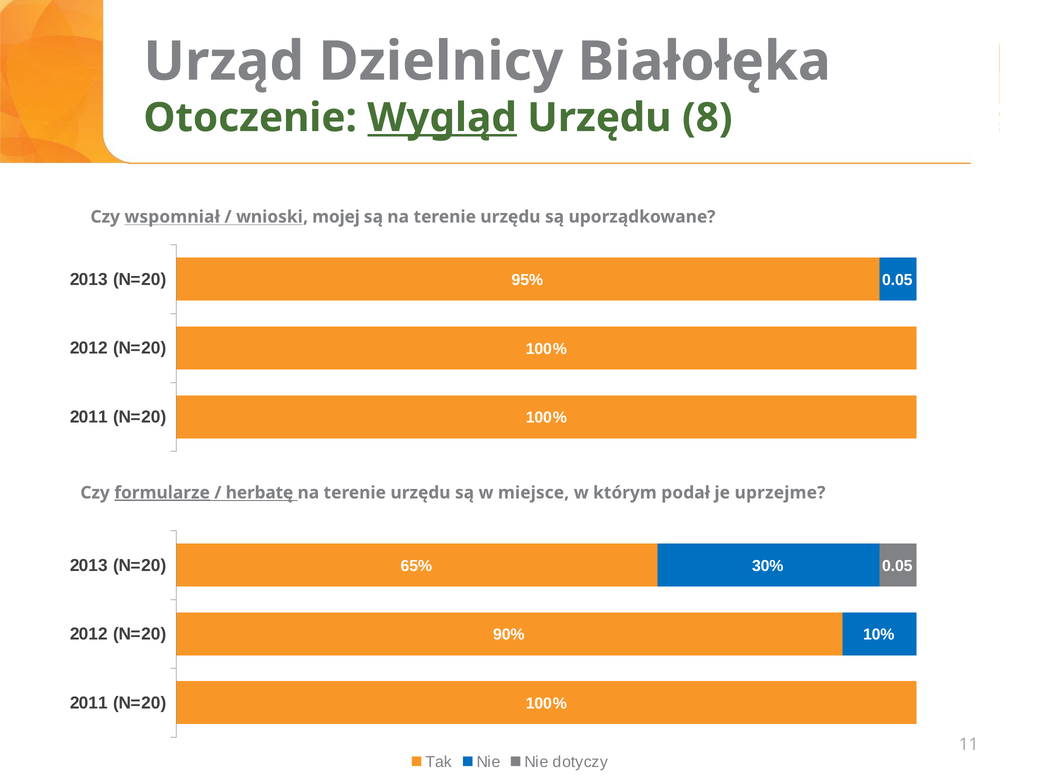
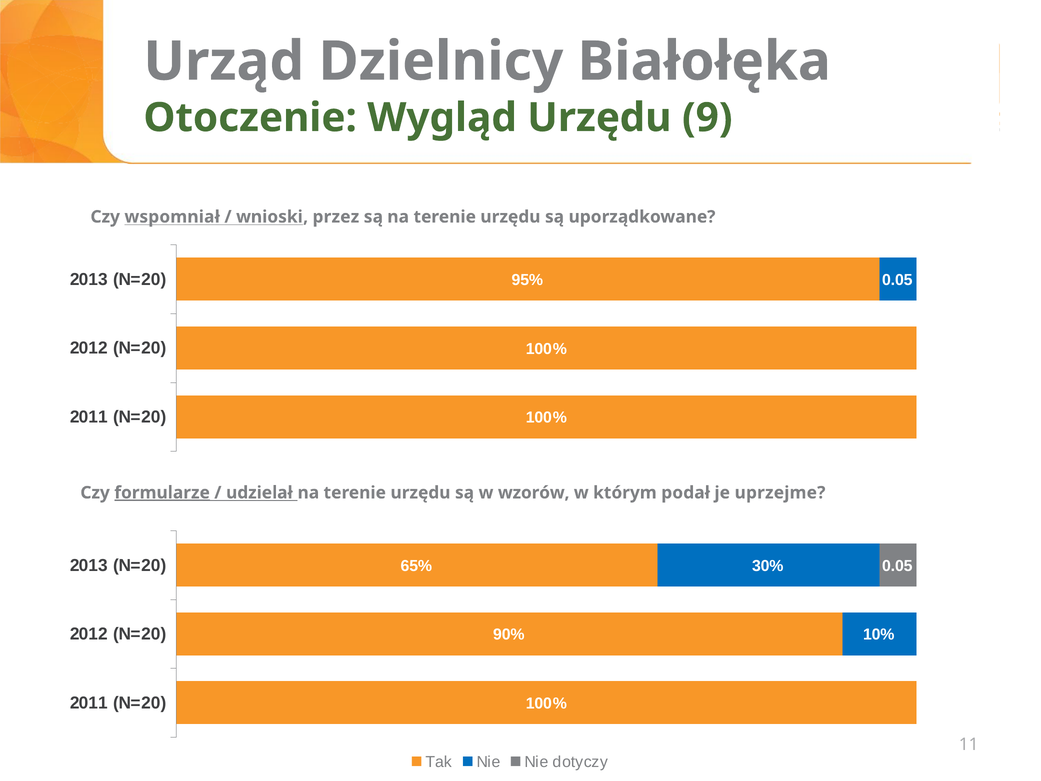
Wygląd underline: present -> none
8: 8 -> 9
mojej: mojej -> przez
herbatę: herbatę -> udzielał
miejsce: miejsce -> wzorów
